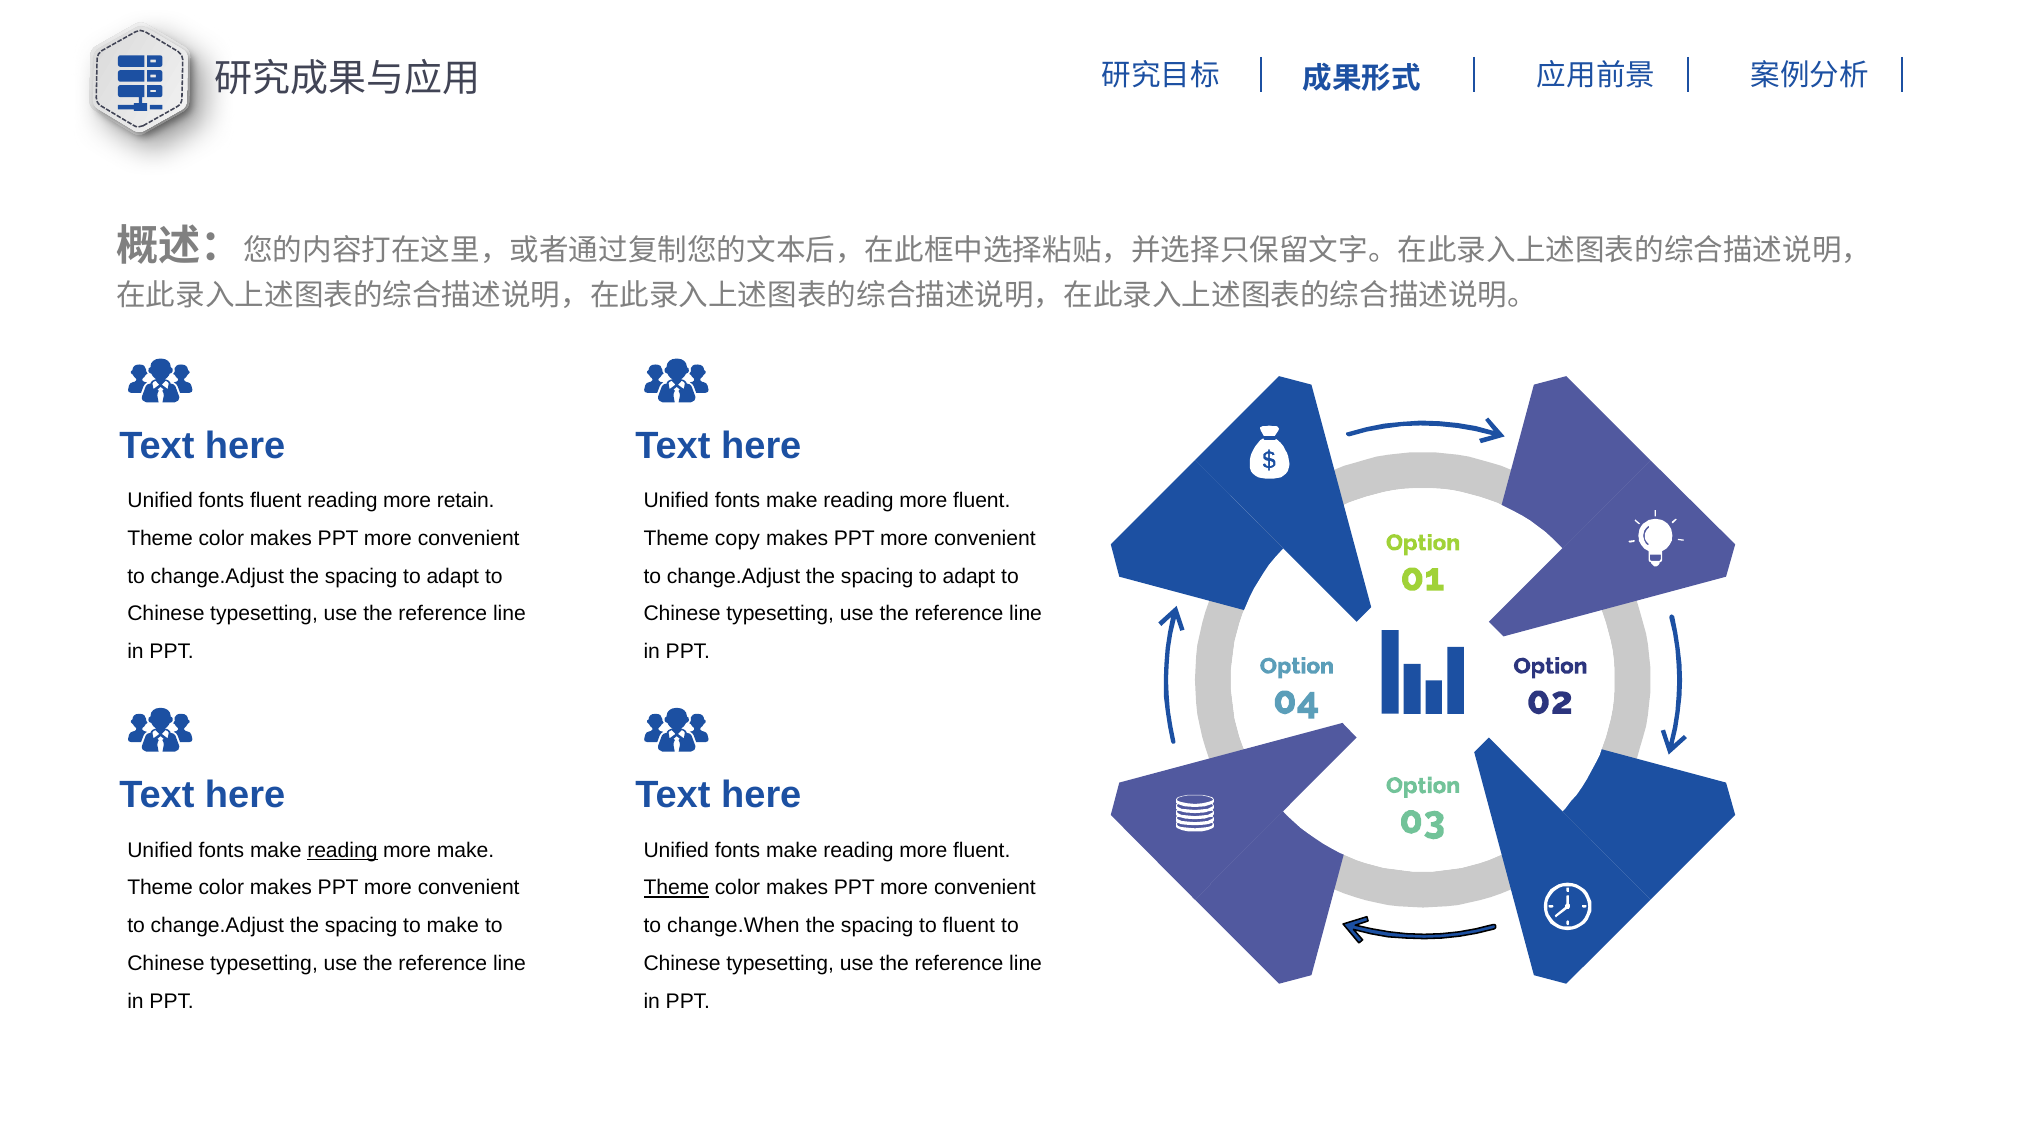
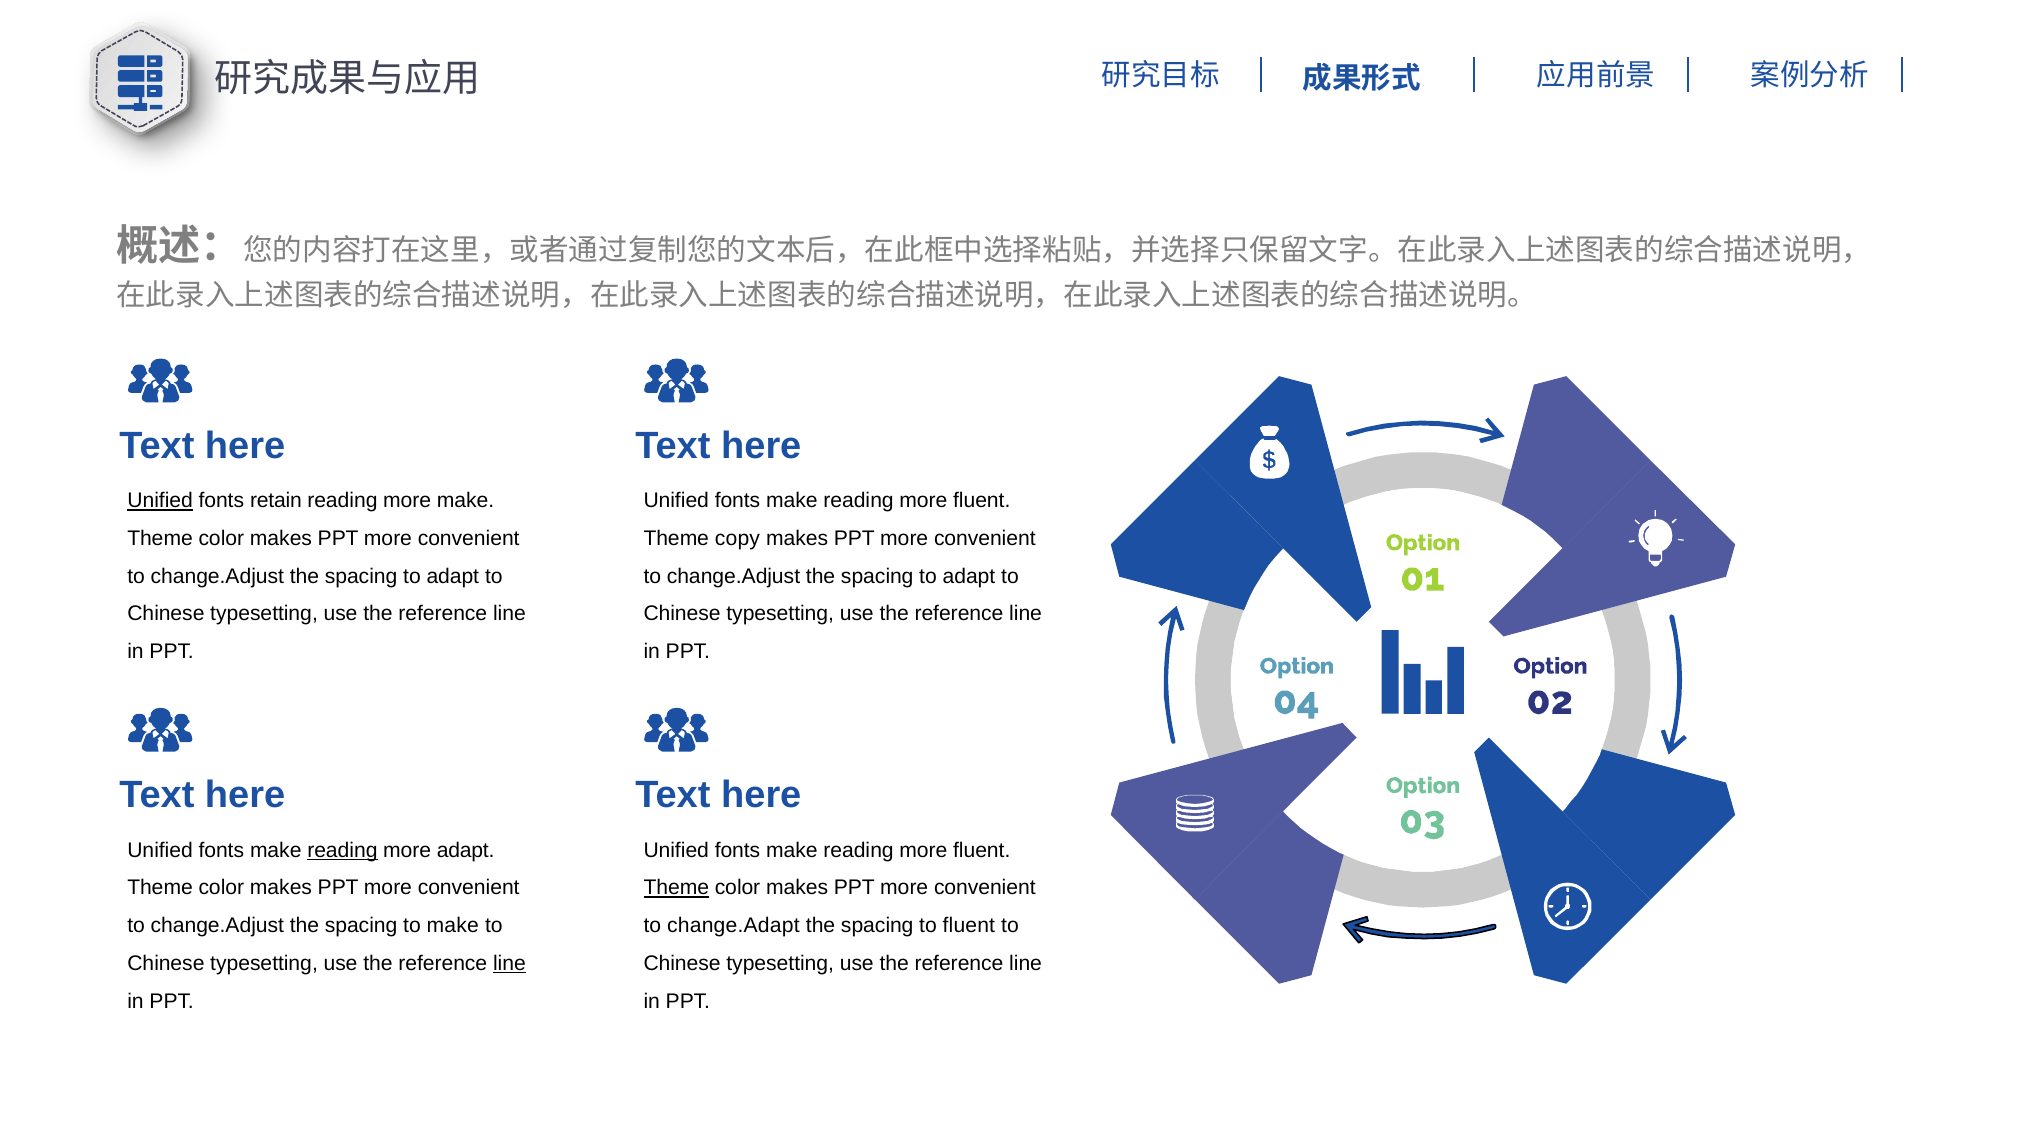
Unified at (160, 501) underline: none -> present
fonts fluent: fluent -> retain
more retain: retain -> make
more make: make -> adapt
change.When: change.When -> change.Adapt
line at (509, 964) underline: none -> present
